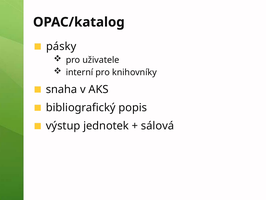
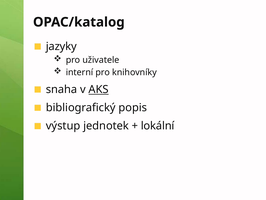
pásky: pásky -> jazyky
AKS underline: none -> present
sálová: sálová -> lokální
